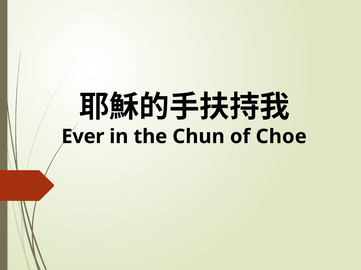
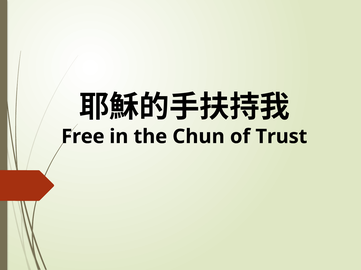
Ever: Ever -> Free
Choe: Choe -> Trust
